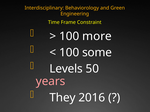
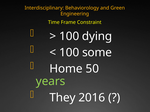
more: more -> dying
Levels: Levels -> Home
years colour: pink -> light green
